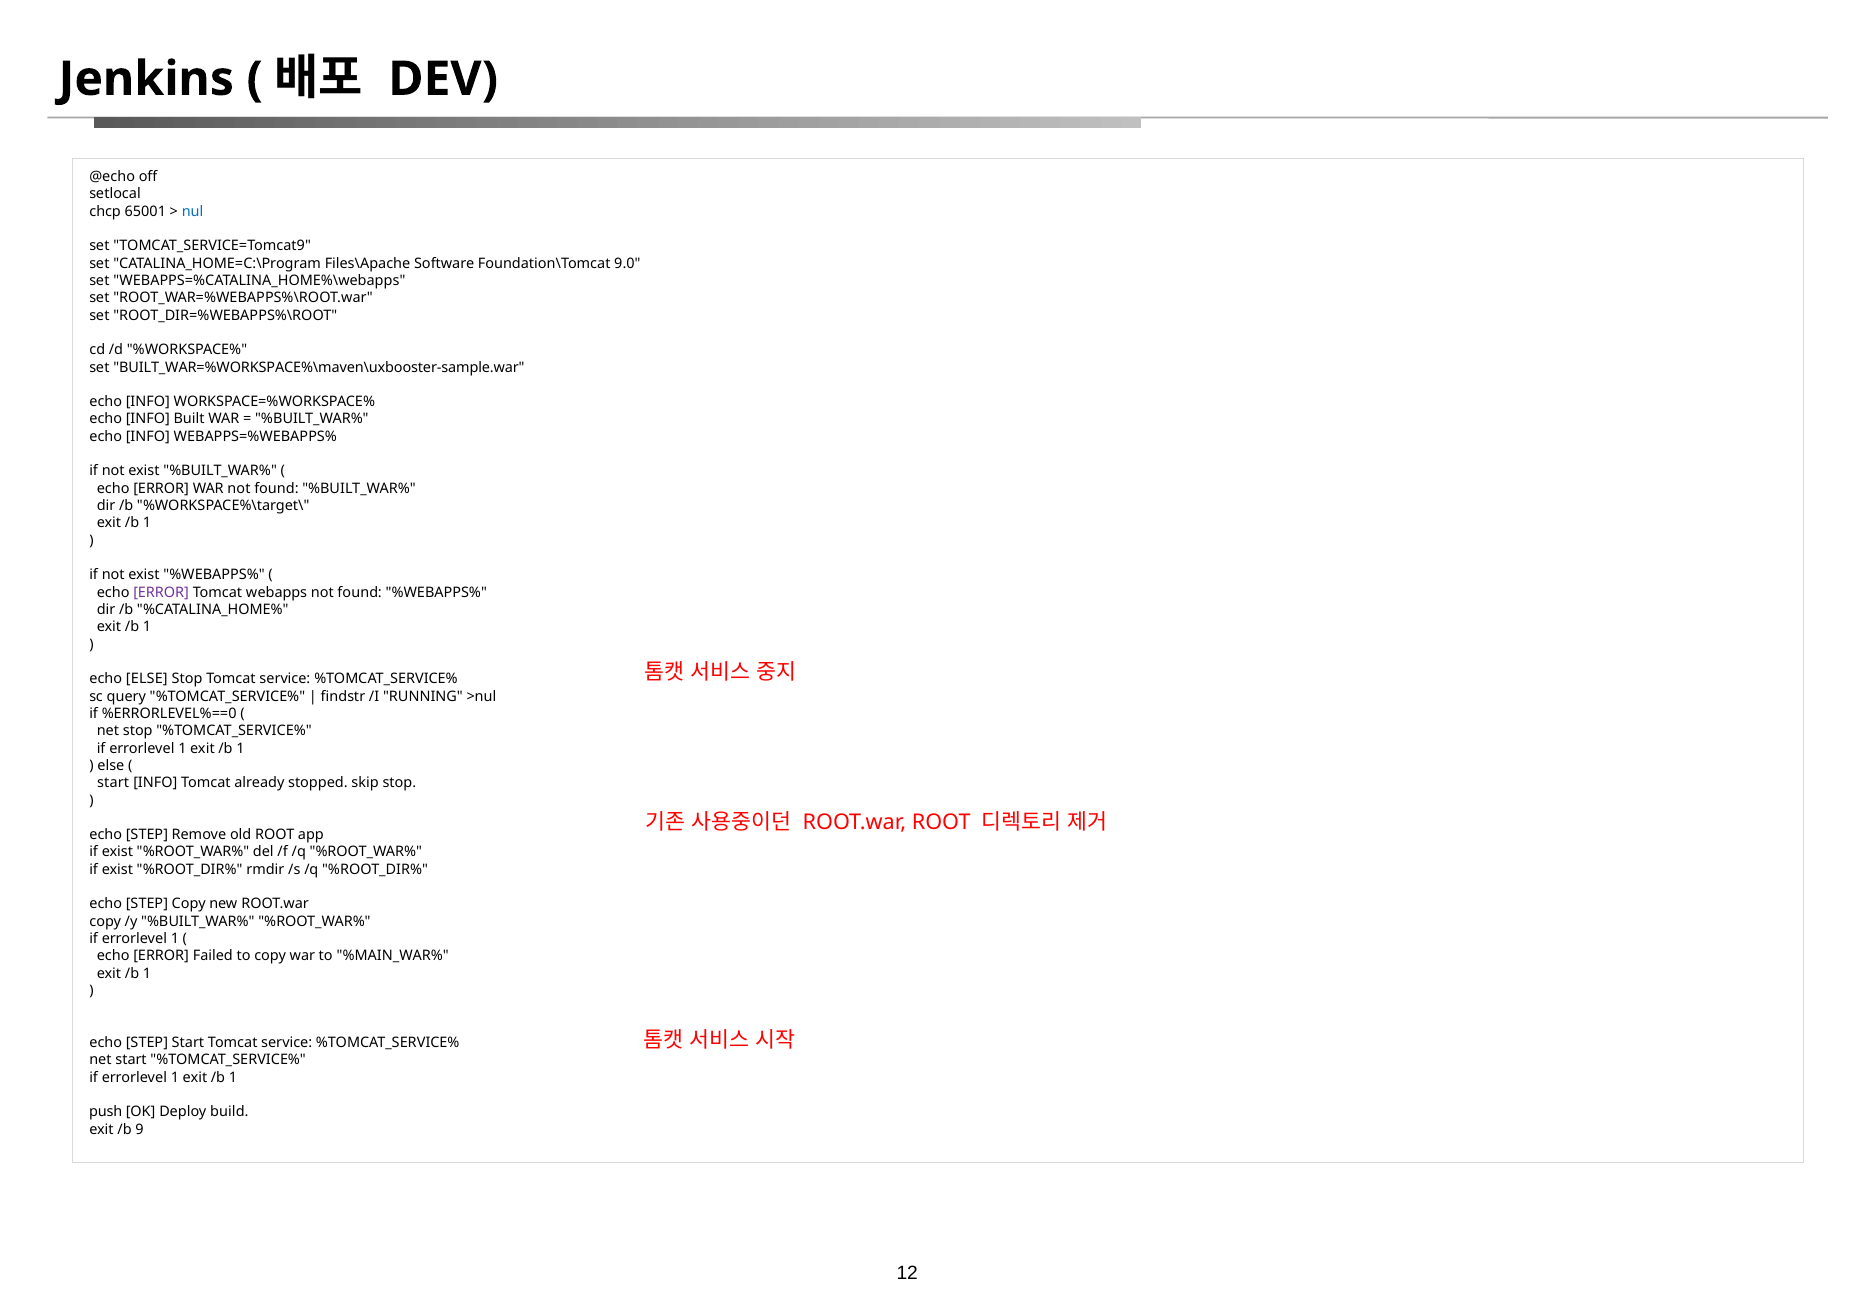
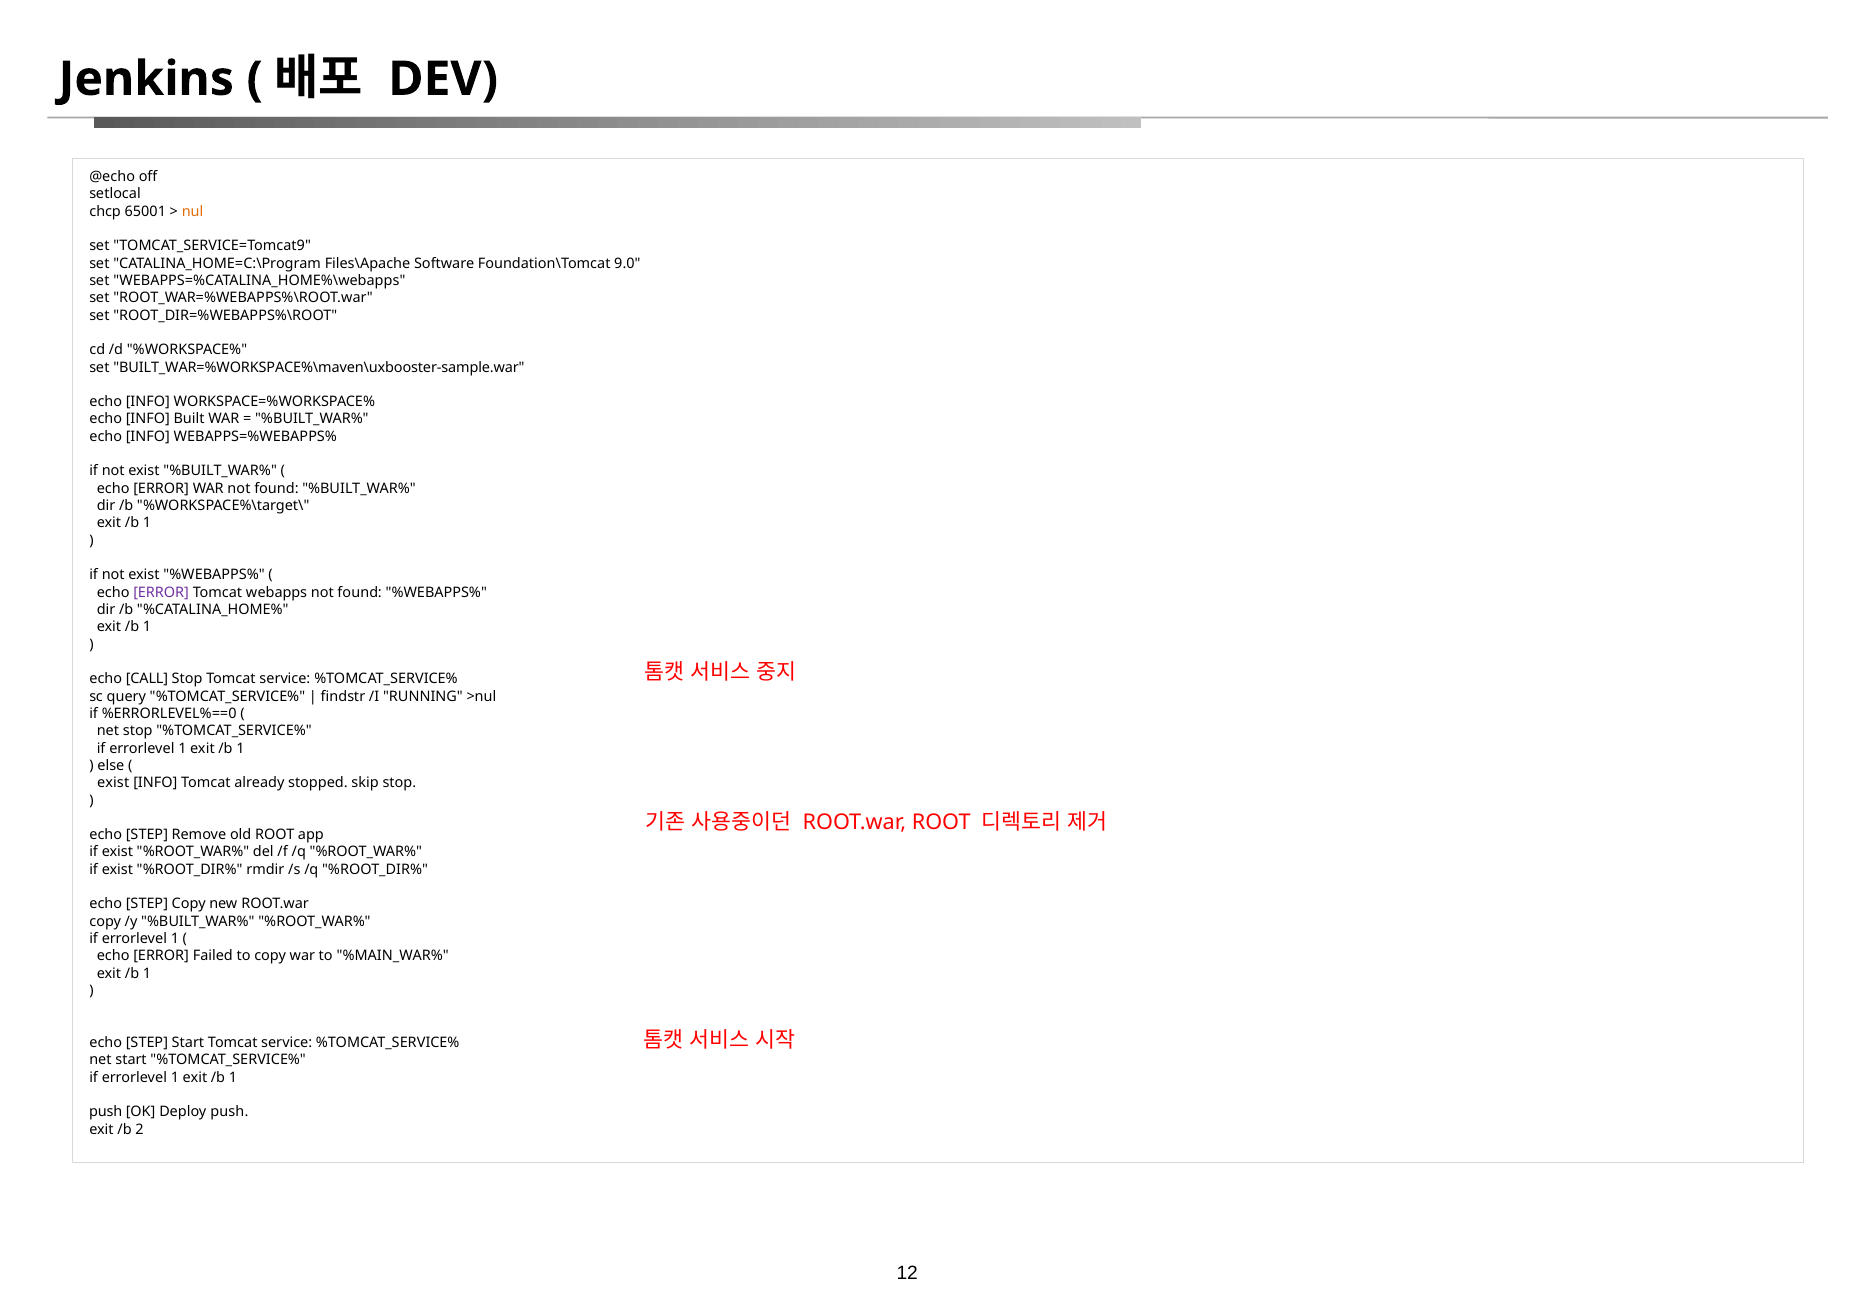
nul colour: blue -> orange
echo ELSE: ELSE -> CALL
start at (113, 783): start -> exist
Deploy build: build -> push
9: 9 -> 2
